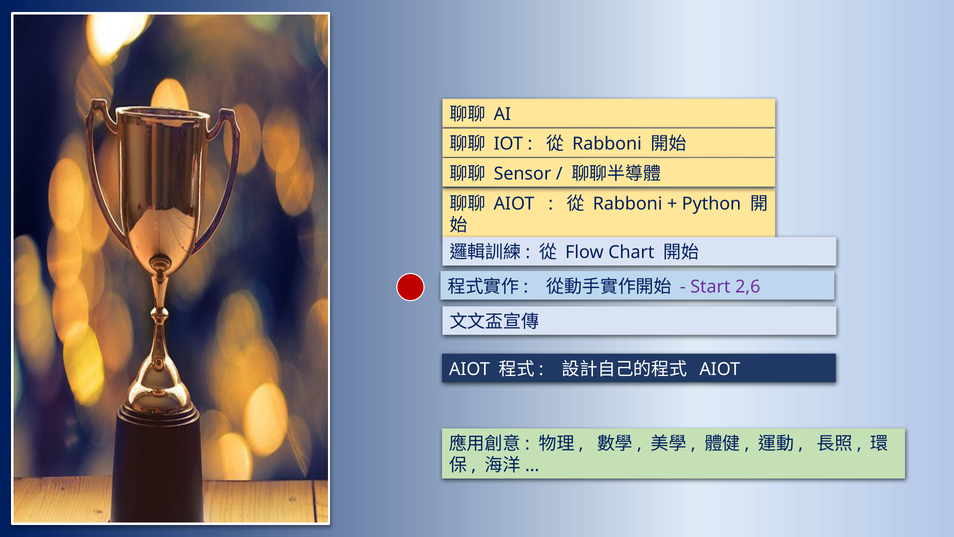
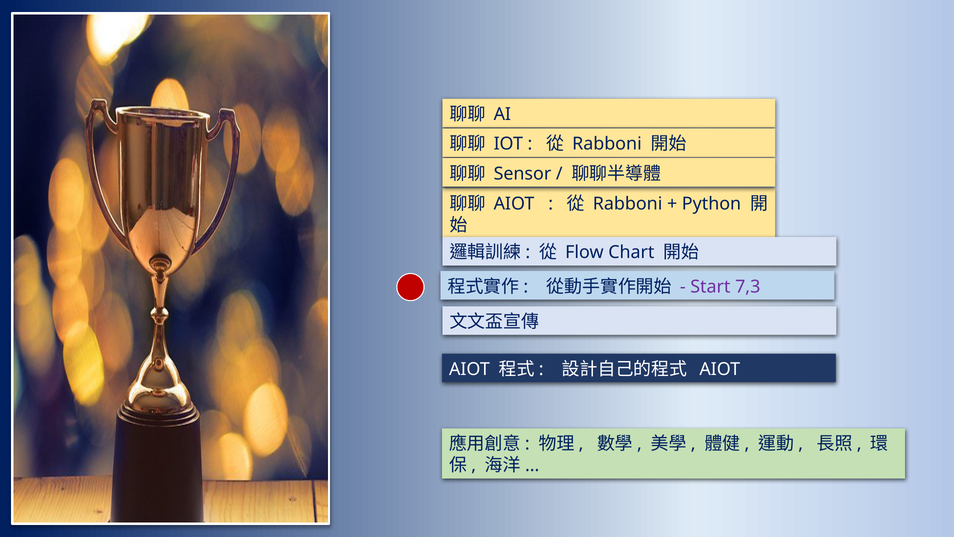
2,6: 2,6 -> 7,3
